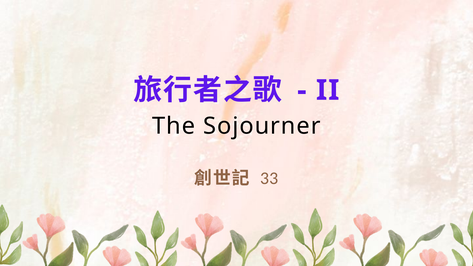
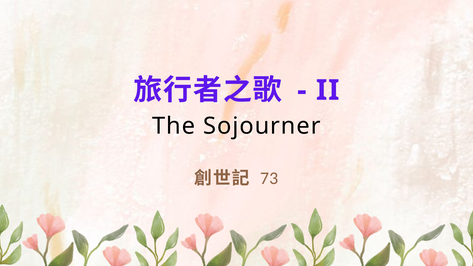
33: 33 -> 73
